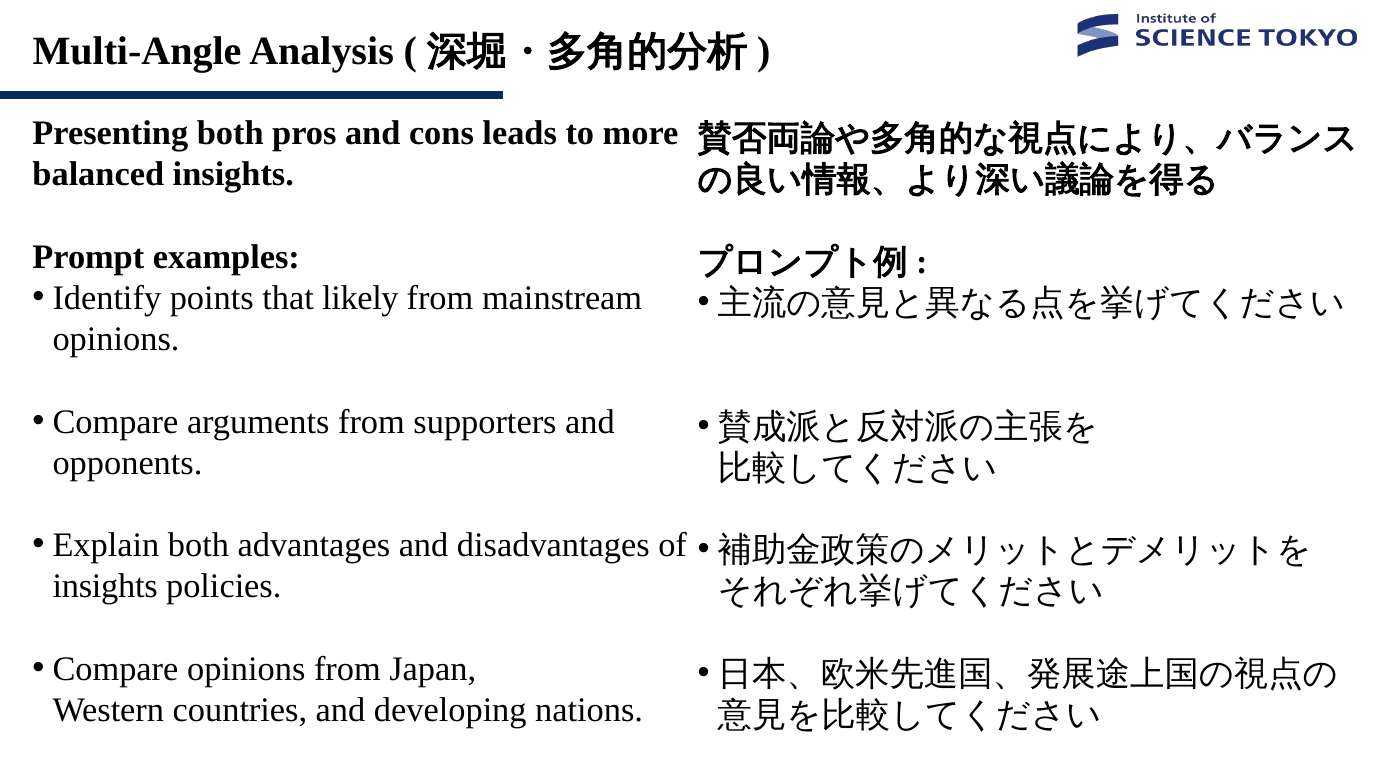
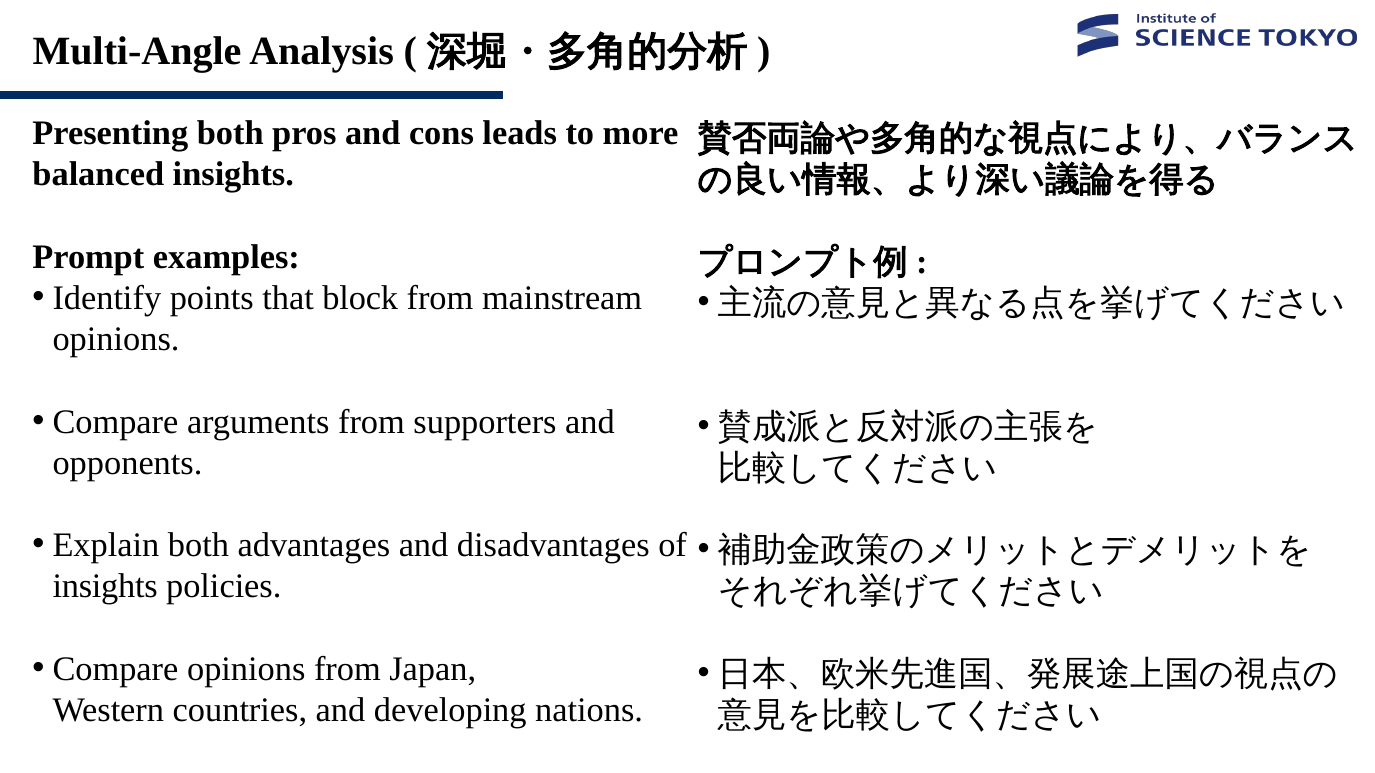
likely: likely -> block
